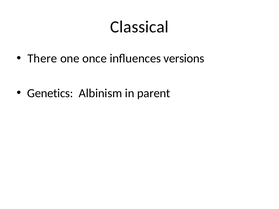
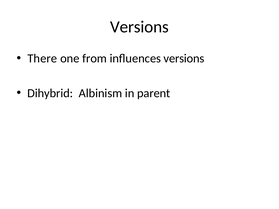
Classical at (139, 27): Classical -> Versions
once: once -> from
Genetics: Genetics -> Dihybrid
